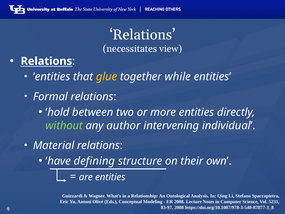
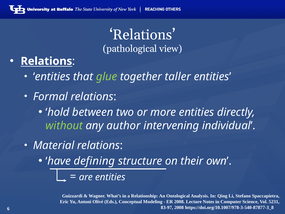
necessitates: necessitates -> pathological
glue colour: yellow -> light green
while: while -> taller
